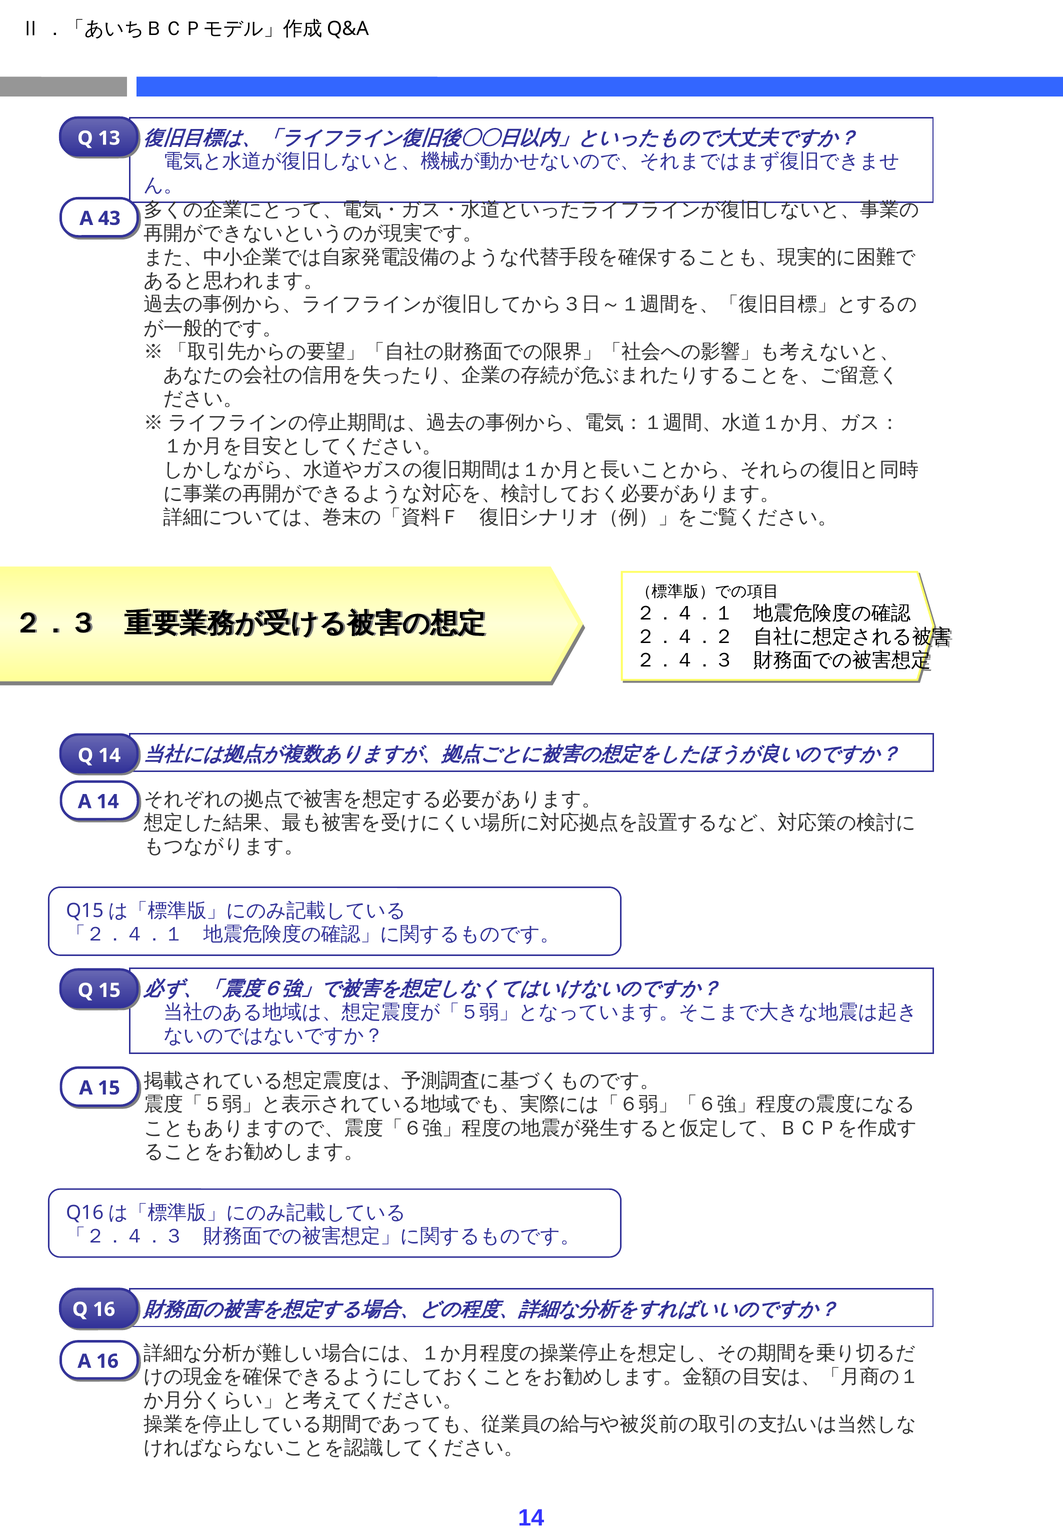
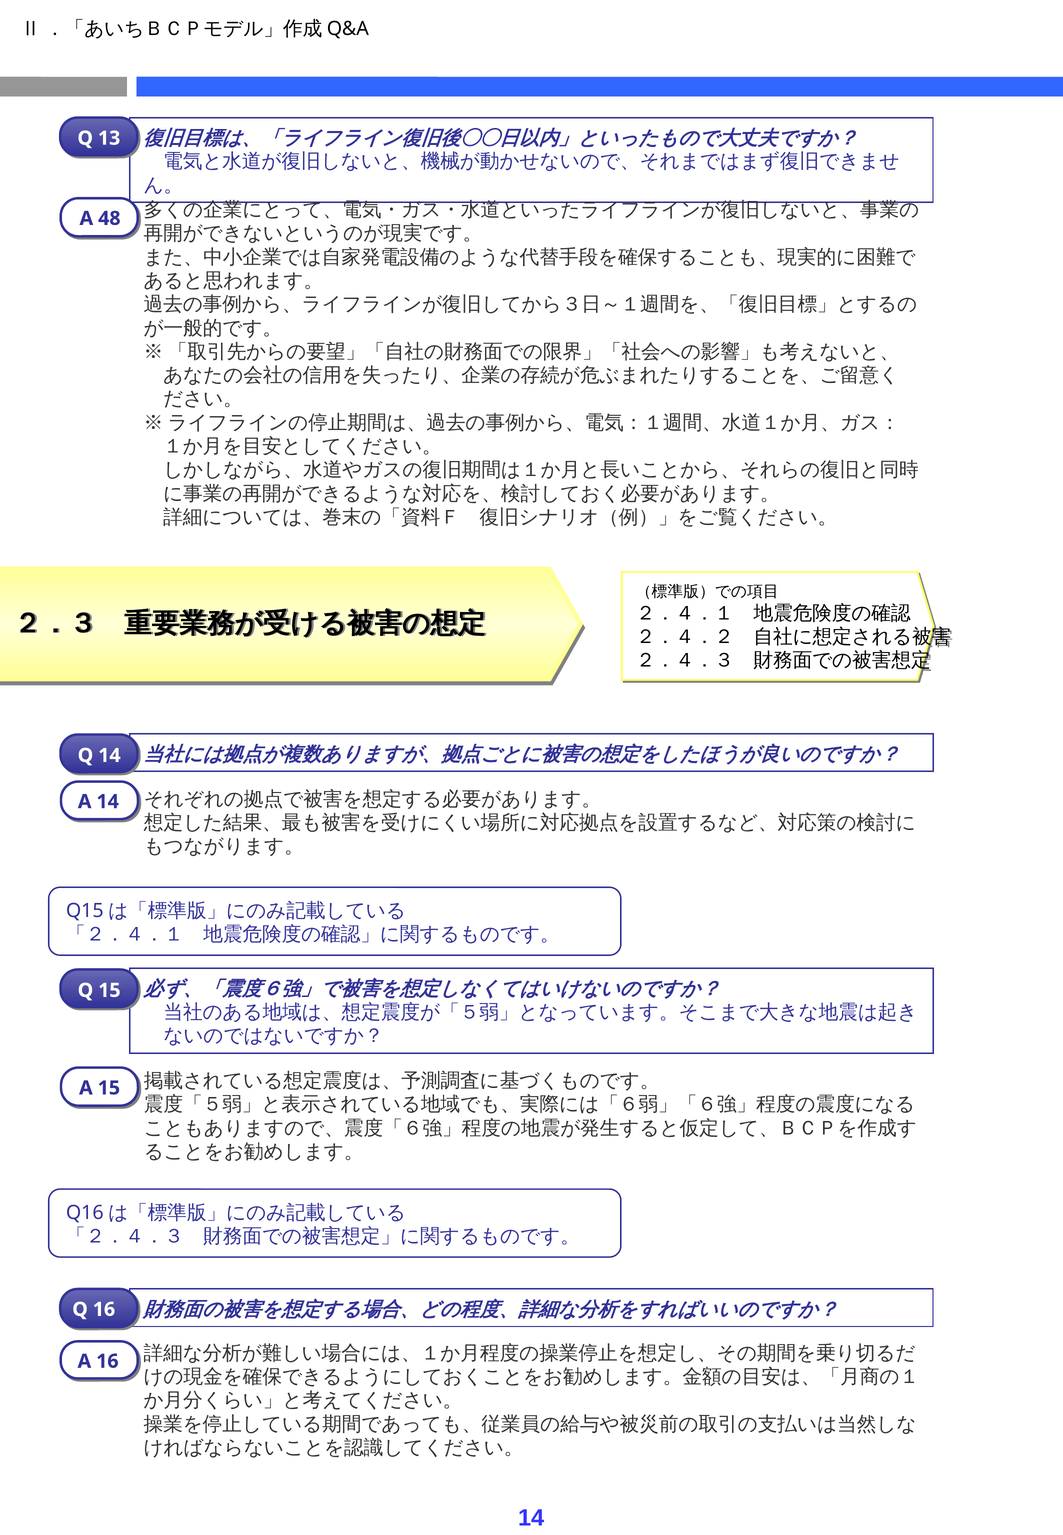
43: 43 -> 48
